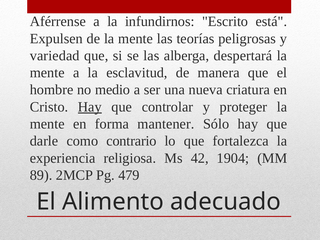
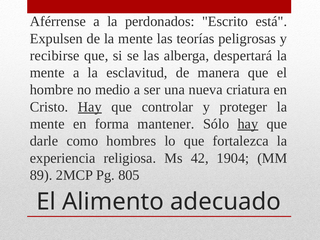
infundirnos: infundirnos -> perdonados
variedad: variedad -> recibirse
hay at (248, 124) underline: none -> present
contrario: contrario -> hombres
479: 479 -> 805
